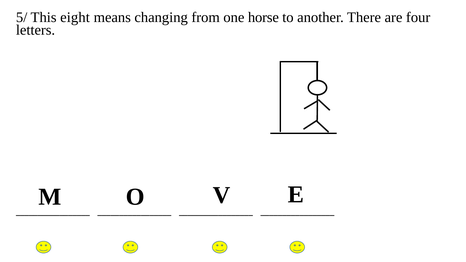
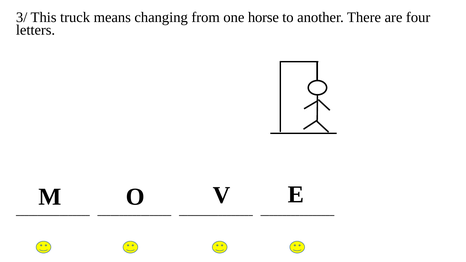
5/: 5/ -> 3/
eight: eight -> truck
